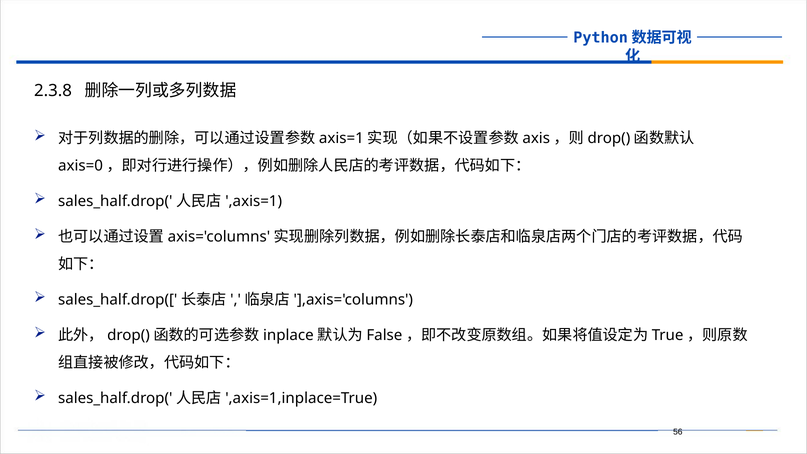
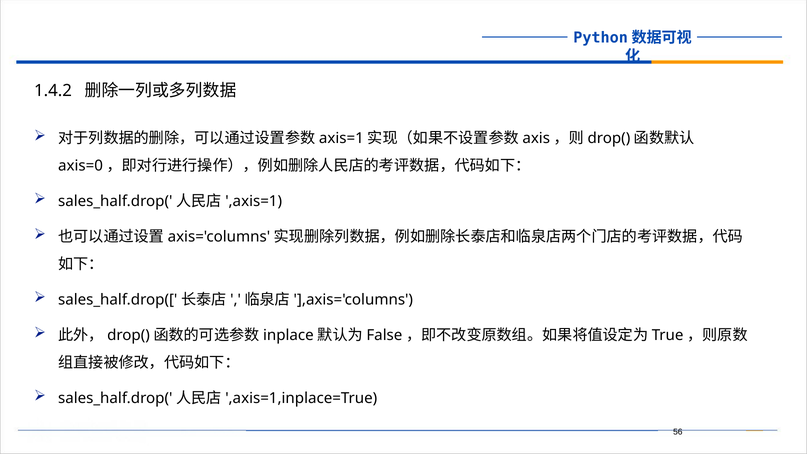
2.3.8: 2.3.8 -> 1.4.2
